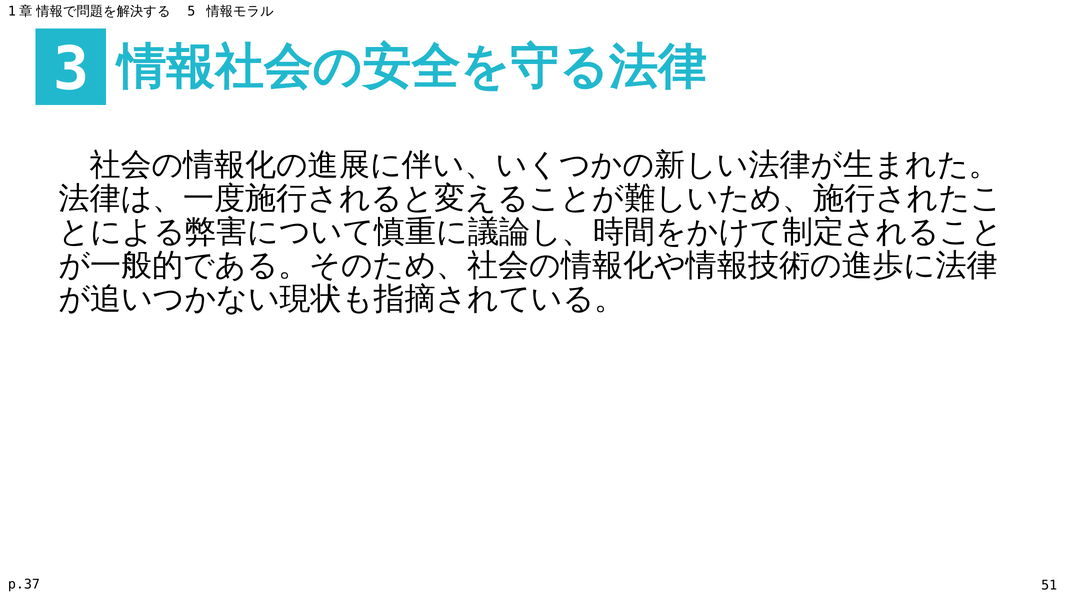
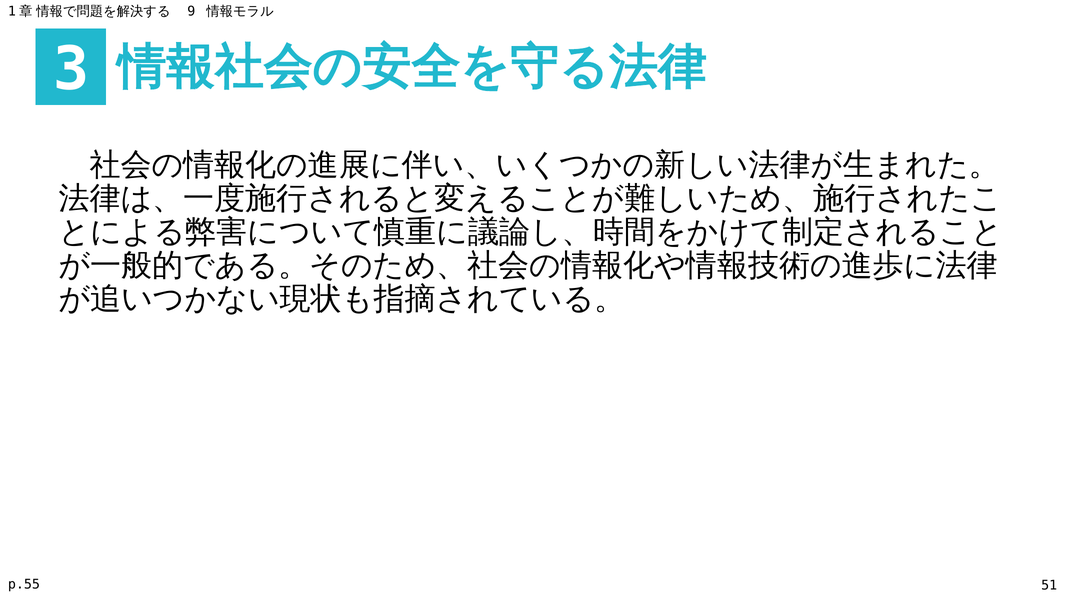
5: 5 -> 9
p.37: p.37 -> p.55
